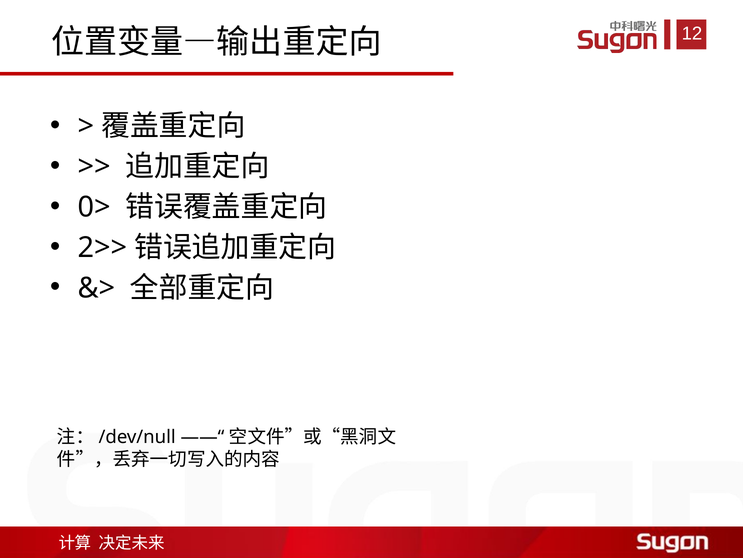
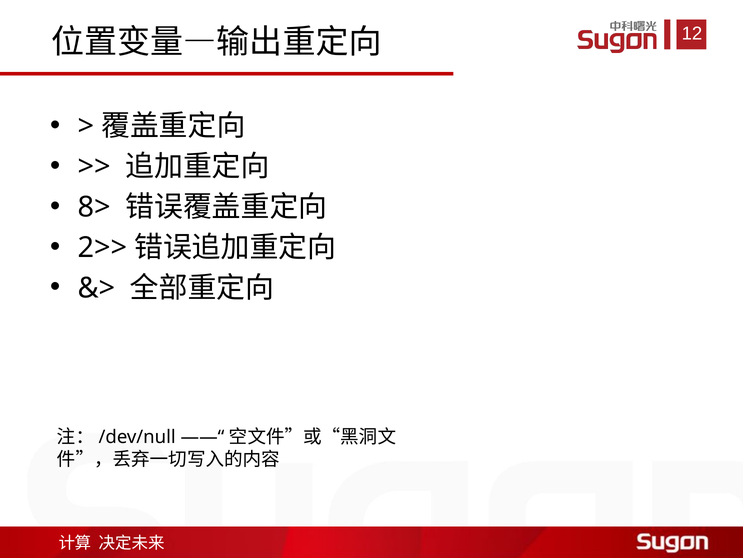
0>: 0> -> 8>
